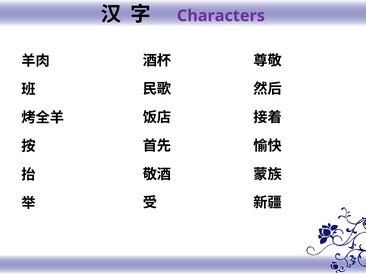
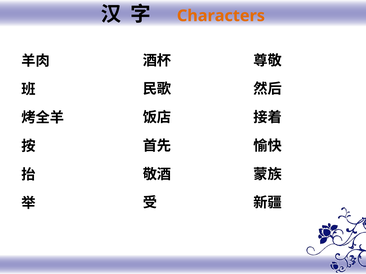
Characters colour: purple -> orange
